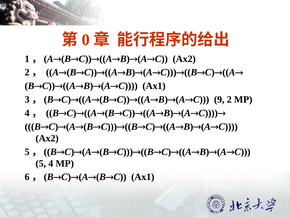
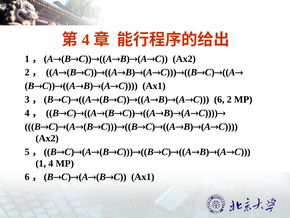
0 at (86, 40): 0 -> 4
9: 9 -> 6
5: 5 -> 1
